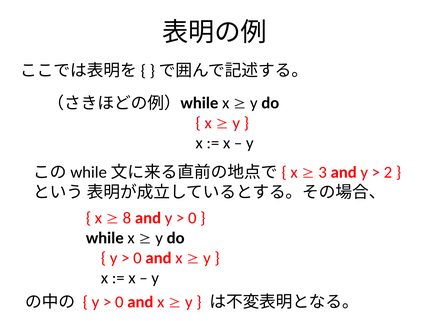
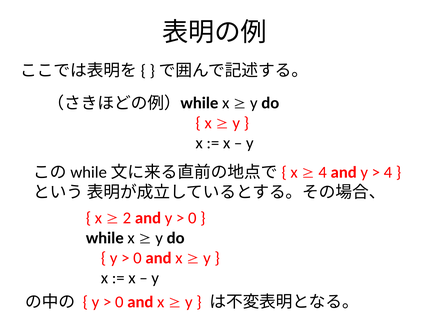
3 at (323, 173): 3 -> 4
2 at (388, 173): 2 -> 4
8: 8 -> 2
